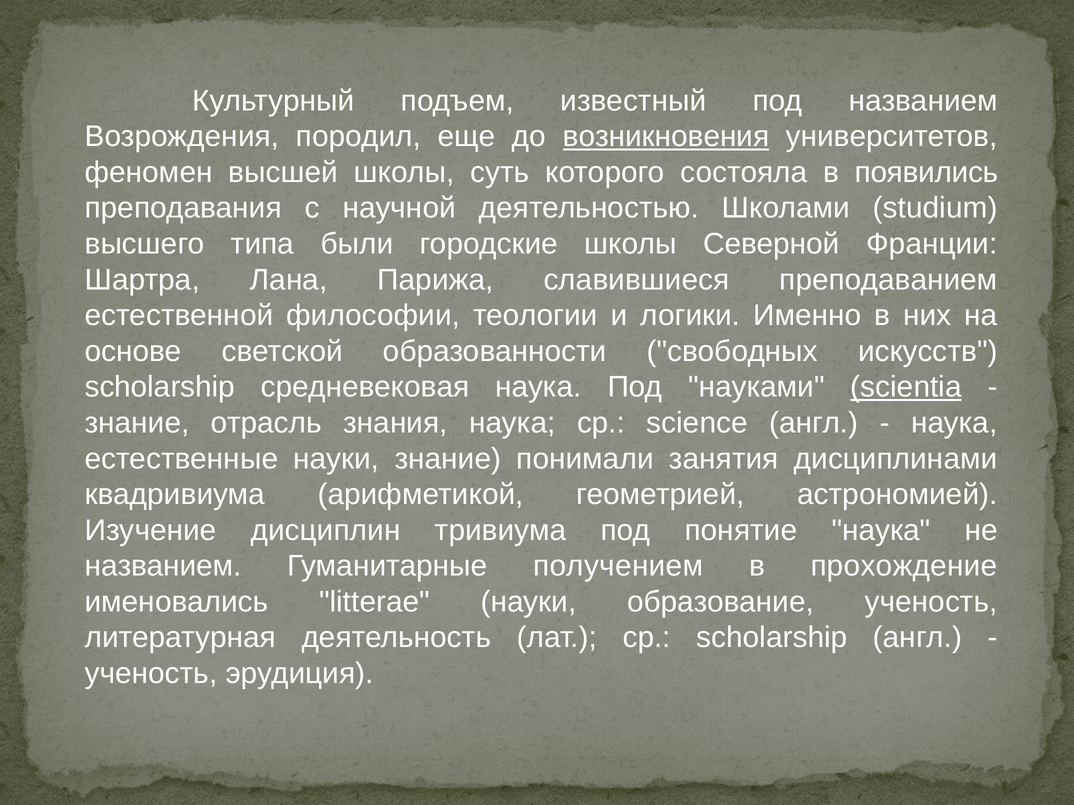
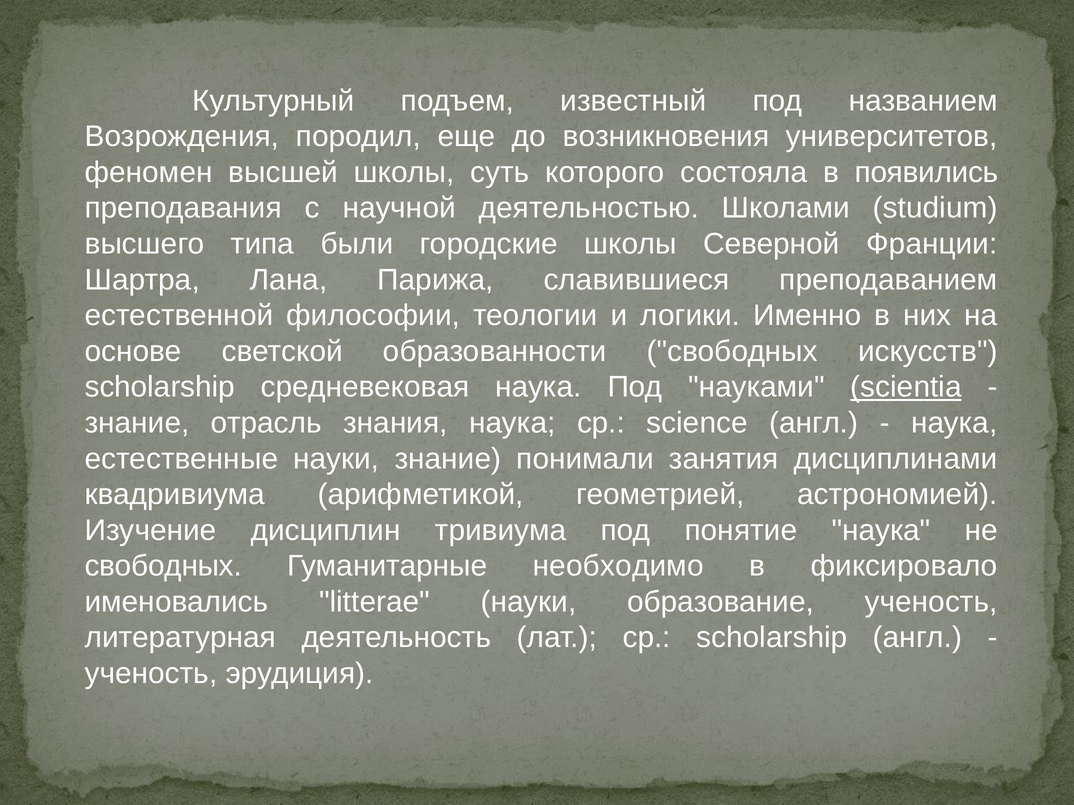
возникновения underline: present -> none
названием at (163, 566): названием -> свободных
получением: получением -> необходимо
прохождение: прохождение -> фиксировало
